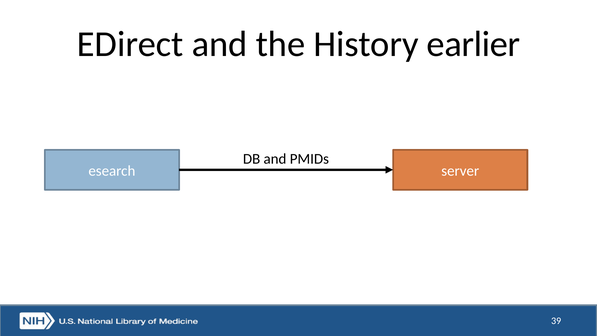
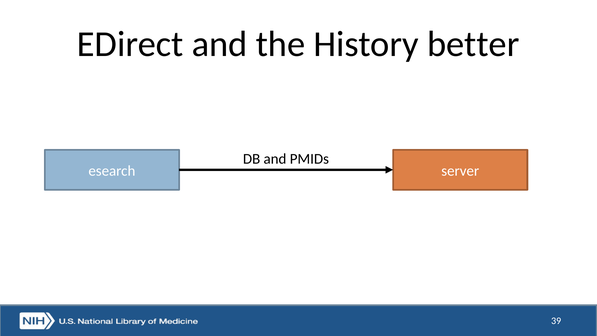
earlier: earlier -> better
